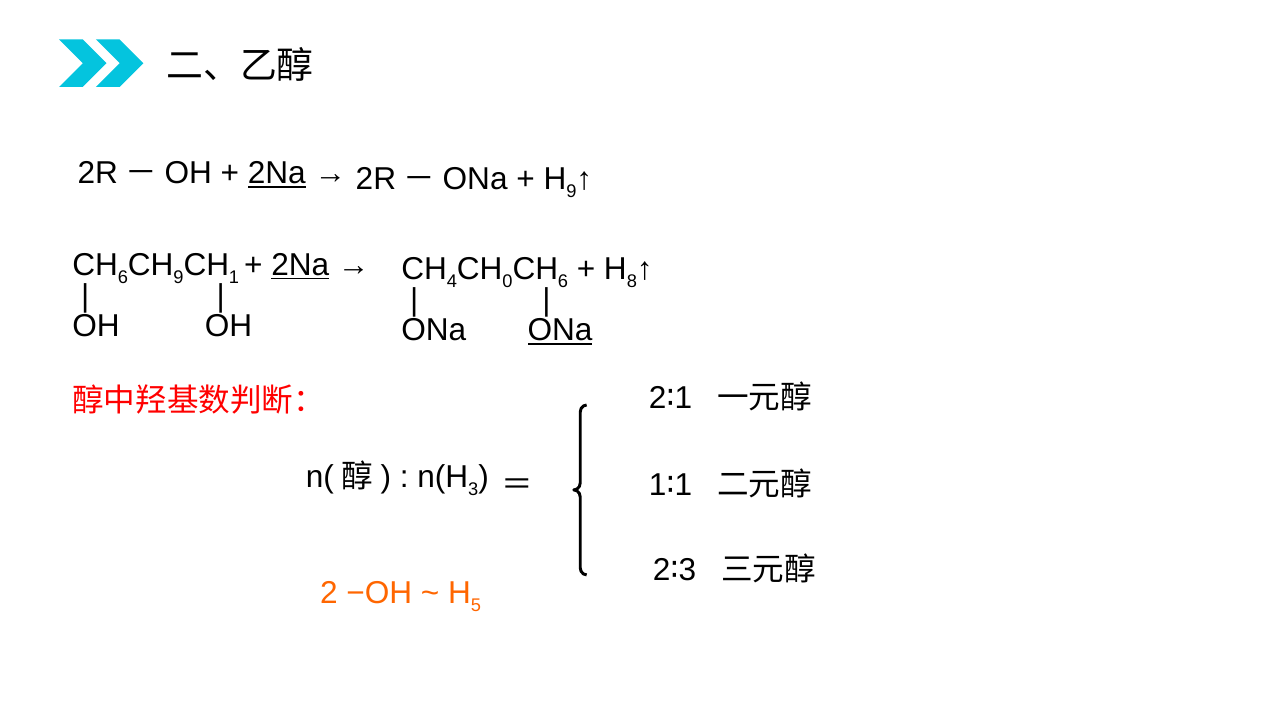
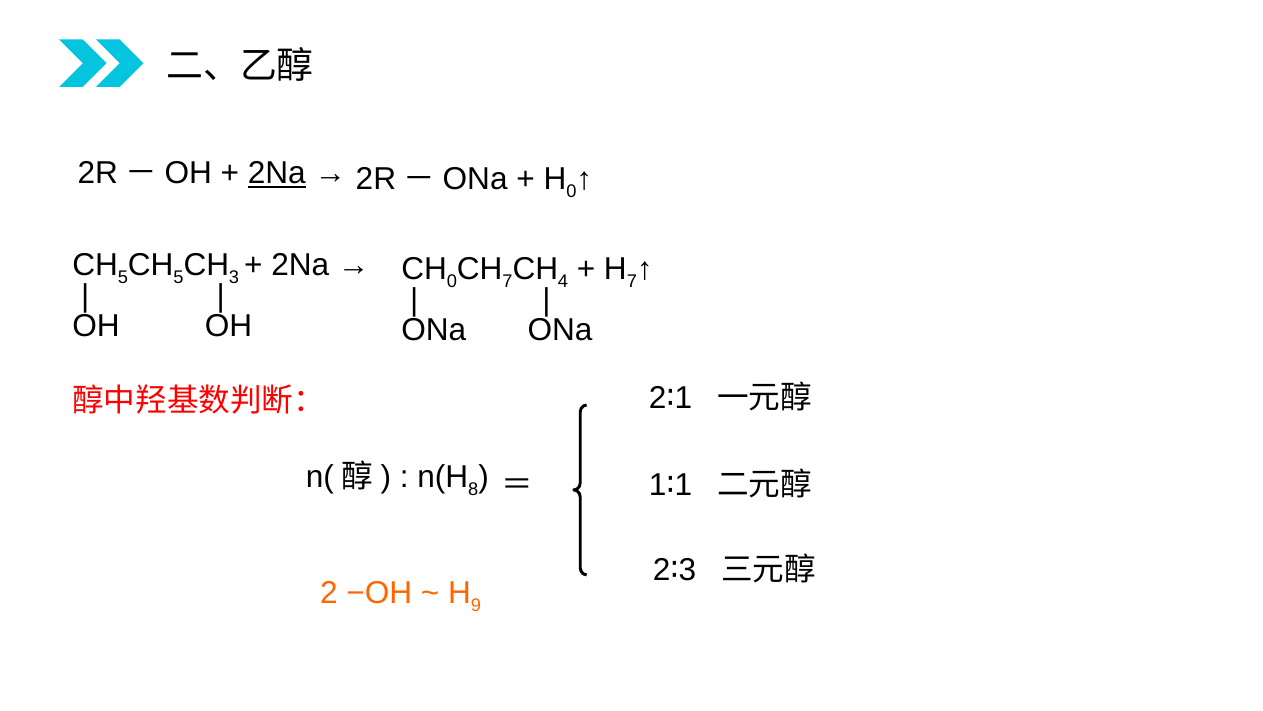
9 at (571, 191): 9 -> 0
6 at (123, 277): 6 -> 5
9 at (179, 277): 9 -> 5
1 at (234, 277): 1 -> 3
2Na at (300, 265) underline: present -> none
4 at (452, 281): 4 -> 0
0 at (507, 281): 0 -> 7
6 at (563, 281): 6 -> 4
8 at (632, 281): 8 -> 7
ONa at (560, 330) underline: present -> none
3 at (473, 489): 3 -> 8
5: 5 -> 9
